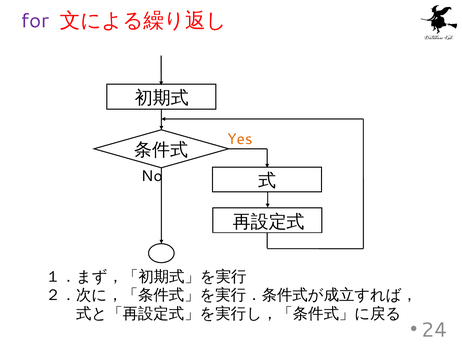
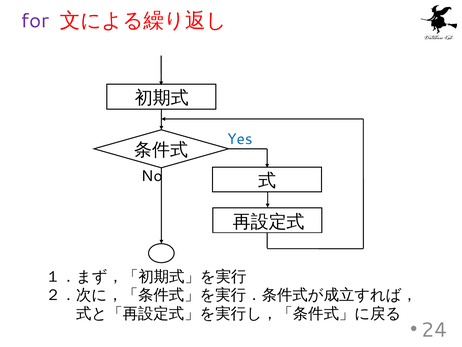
Yes colour: orange -> blue
